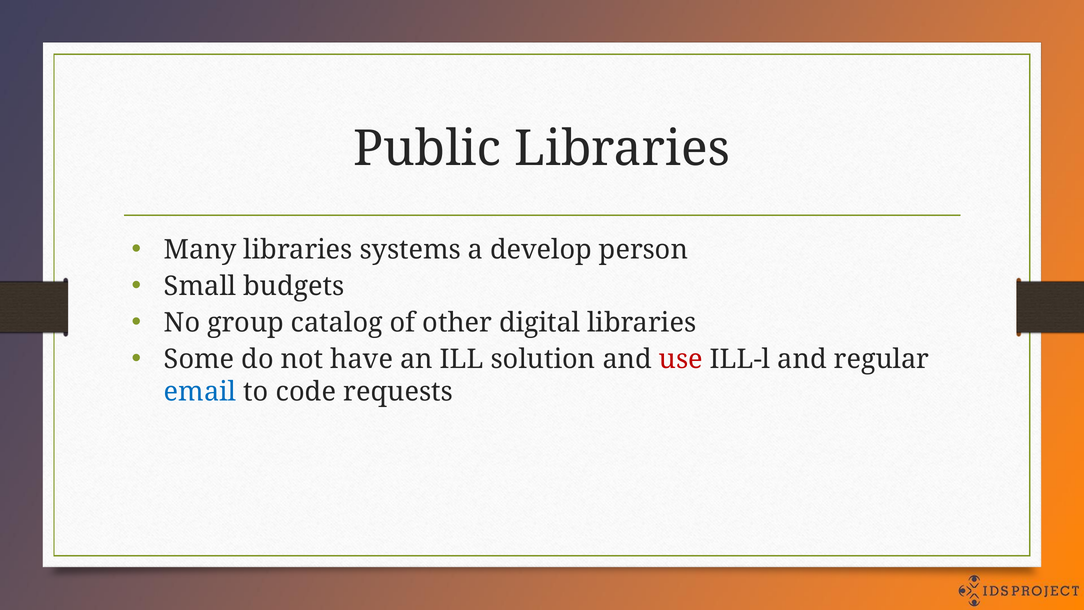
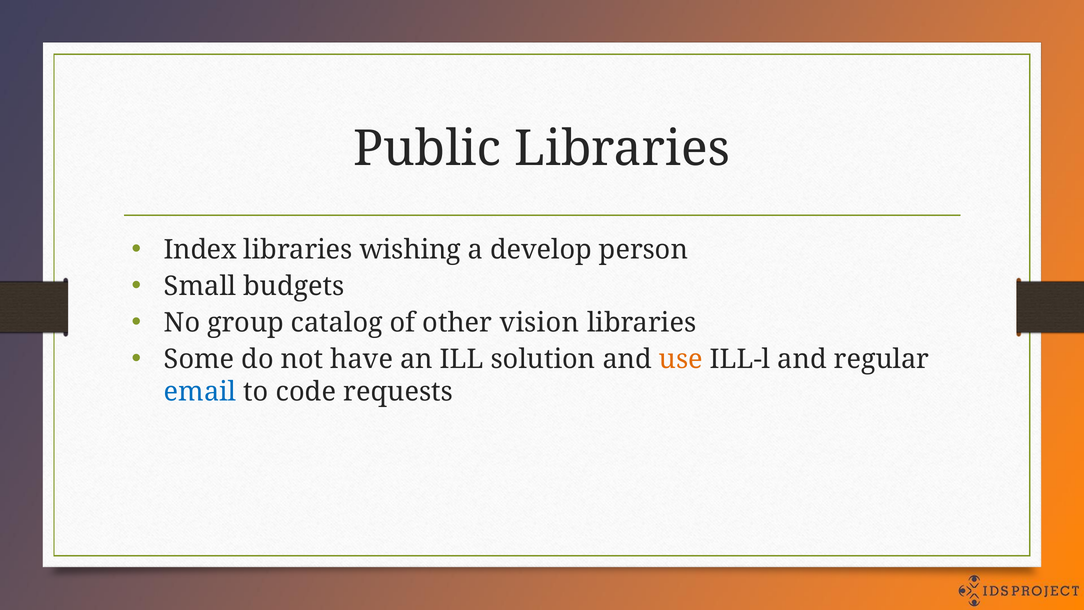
Many: Many -> Index
systems: systems -> wishing
digital: digital -> vision
use colour: red -> orange
